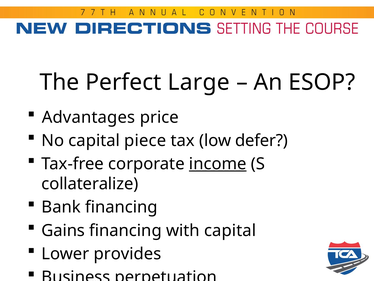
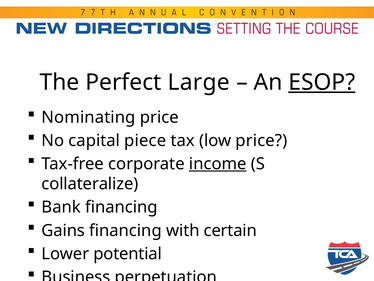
ESOP underline: none -> present
Advantages: Advantages -> Nominating
low defer: defer -> price
with capital: capital -> certain
provides: provides -> potential
